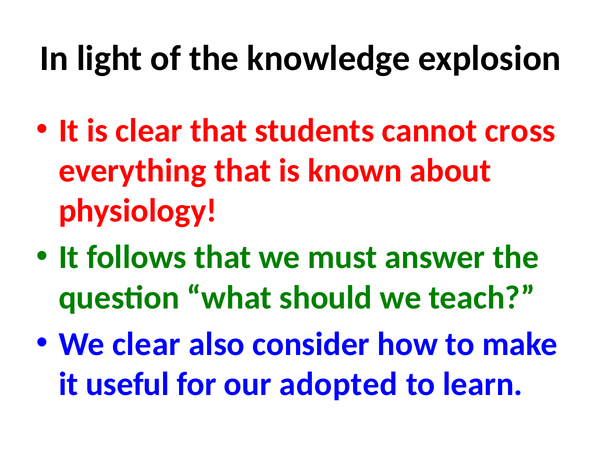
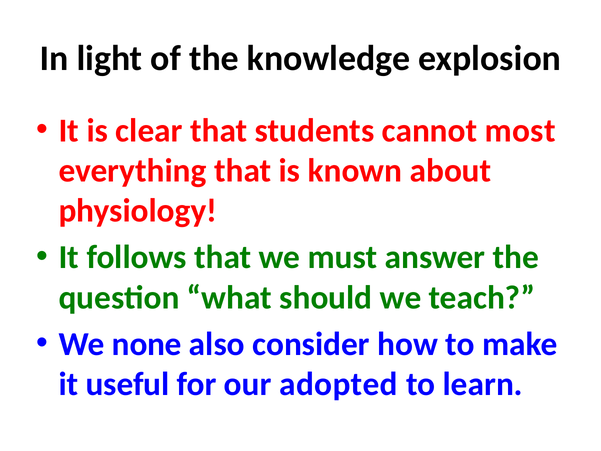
cross: cross -> most
We clear: clear -> none
